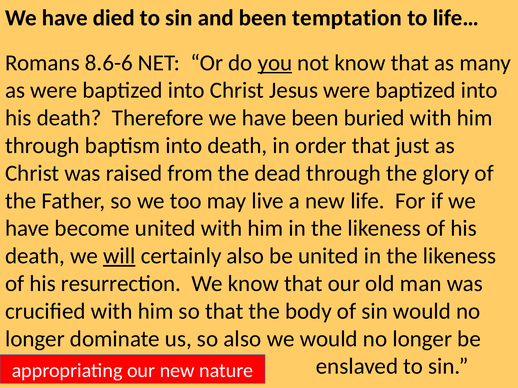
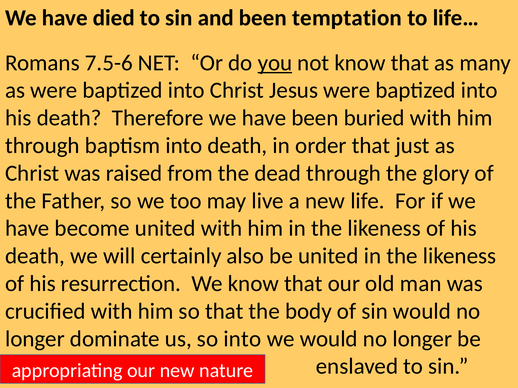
8.6-6: 8.6-6 -> 7.5-6
will underline: present -> none
so also: also -> into
